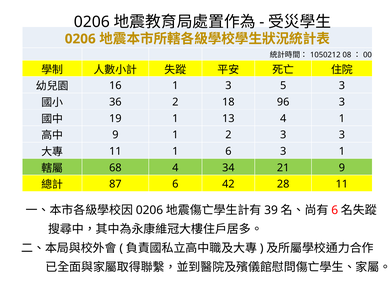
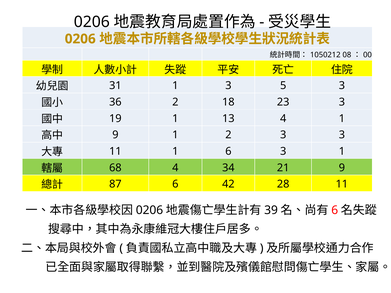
16: 16 -> 31
96: 96 -> 23
